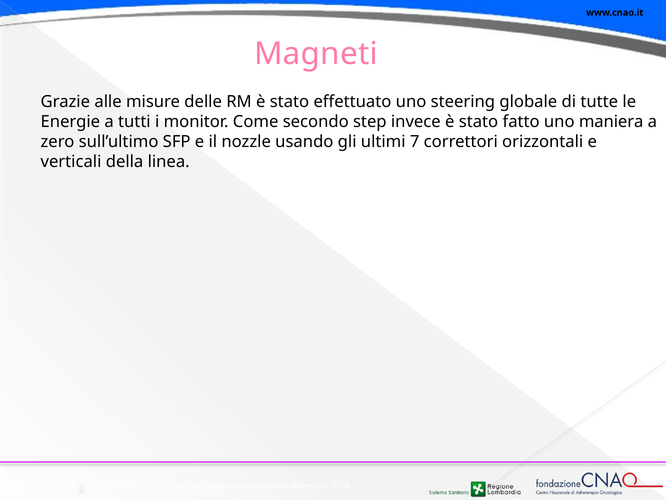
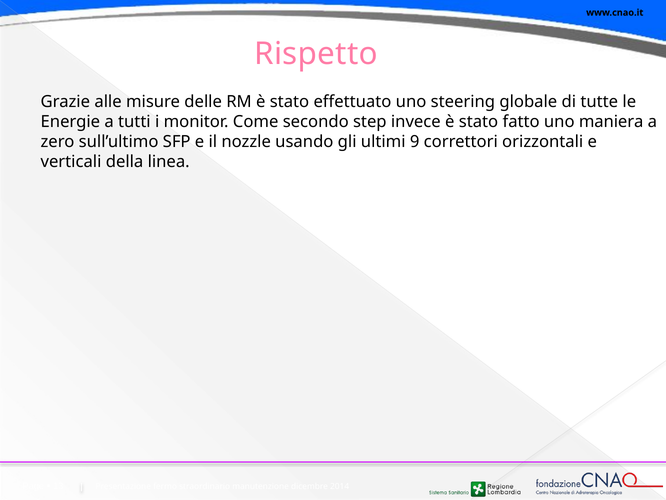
Magneti: Magneti -> Rispetto
7: 7 -> 9
